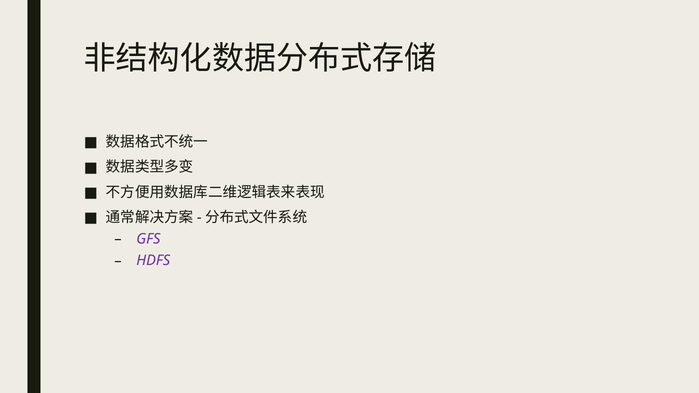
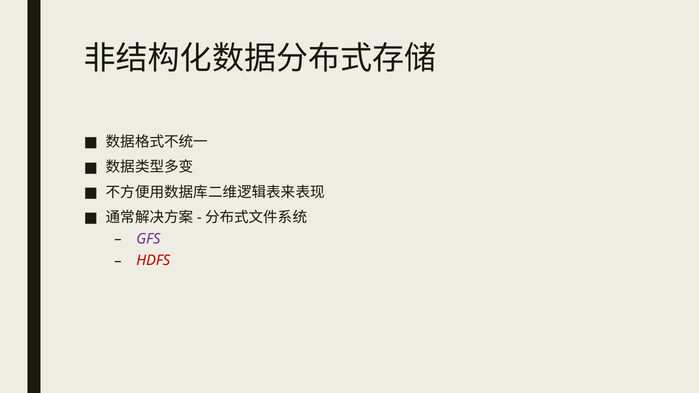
HDFS colour: purple -> red
